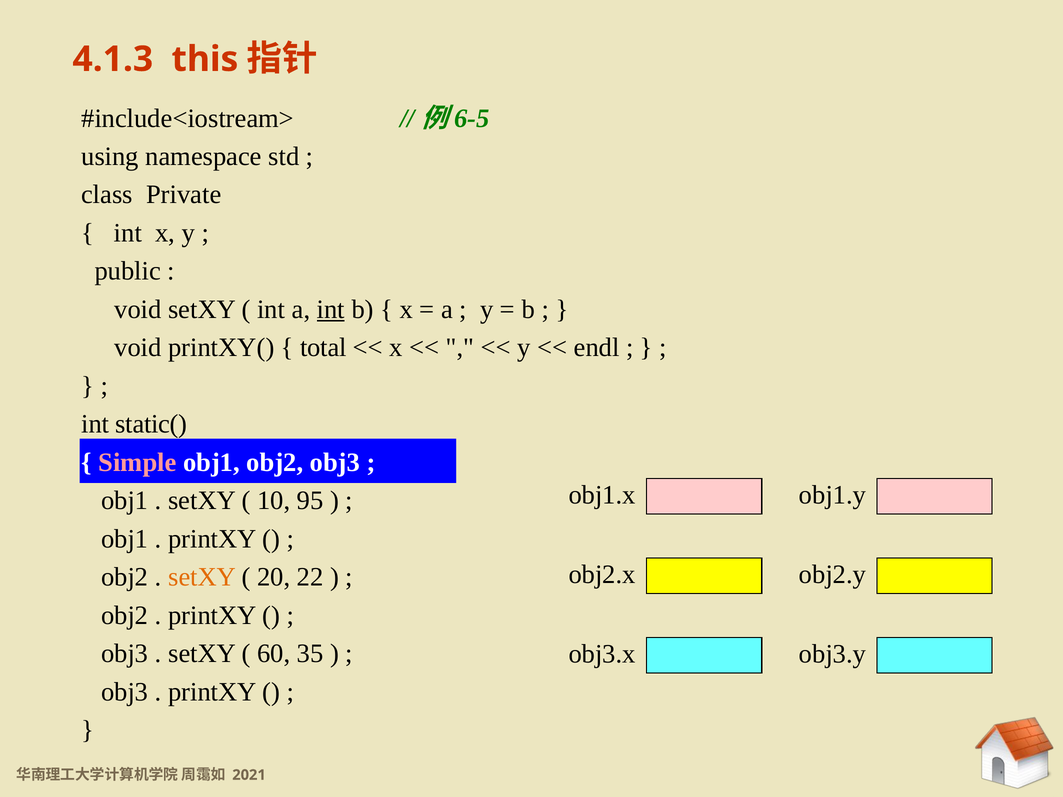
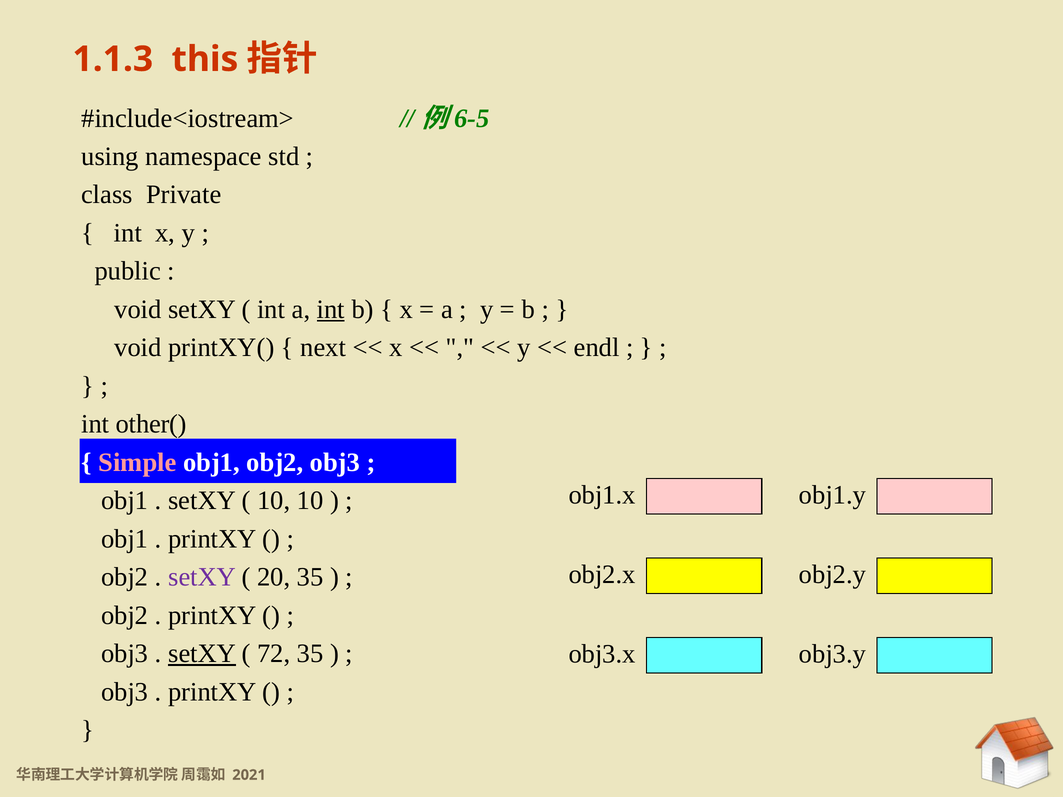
4.1.3: 4.1.3 -> 1.1.3
total: total -> next
static(: static( -> other(
10 95: 95 -> 10
setXY at (202, 577) colour: orange -> purple
20 22: 22 -> 35
setXY at (202, 654) underline: none -> present
60: 60 -> 72
